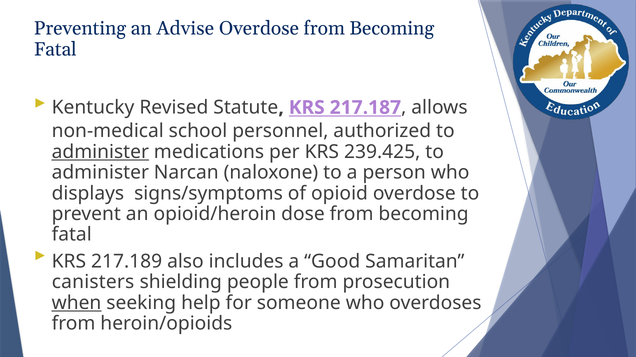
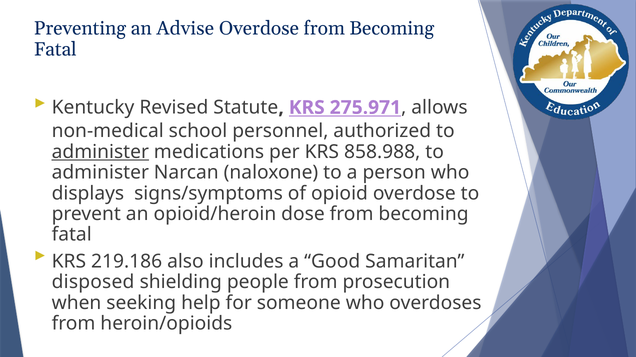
217.187: 217.187 -> 275.971
239.425: 239.425 -> 858.988
217.189: 217.189 -> 219.186
canisters: canisters -> disposed
when underline: present -> none
